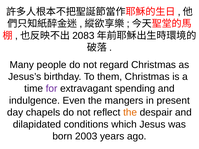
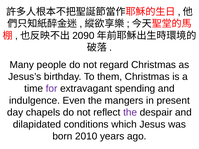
2083: 2083 -> 2090
the at (130, 113) colour: orange -> purple
2003: 2003 -> 2010
